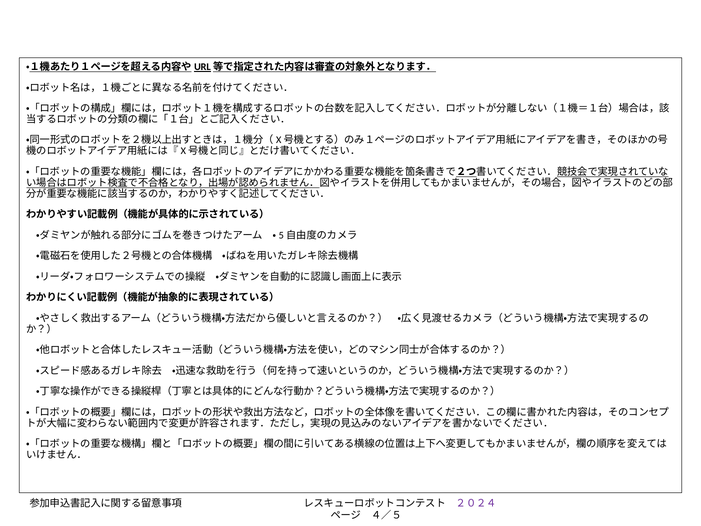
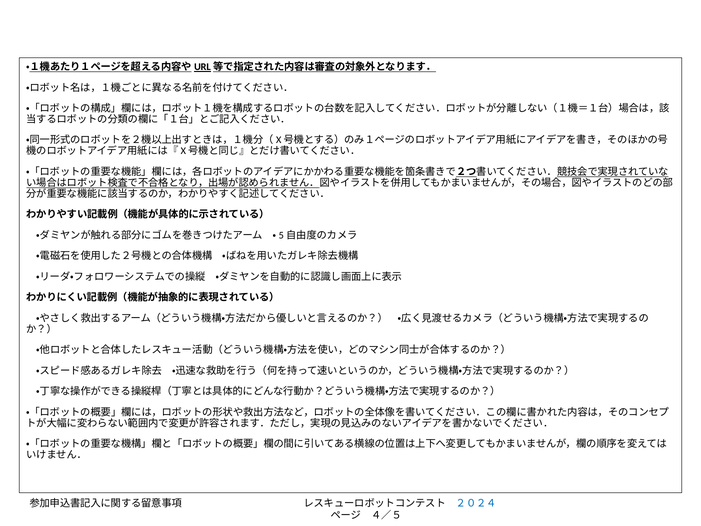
２０２４ colour: purple -> blue
